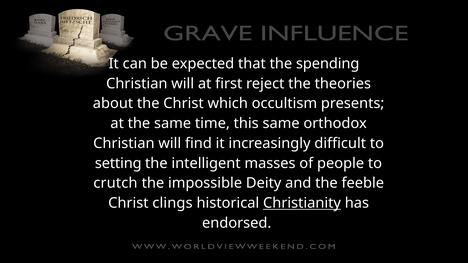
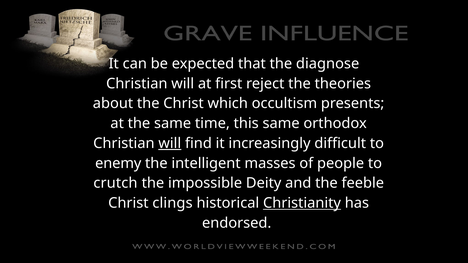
spending: spending -> diagnose
will at (170, 143) underline: none -> present
setting: setting -> enemy
